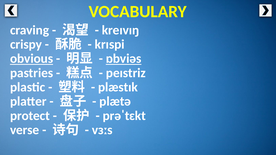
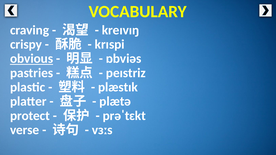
ɒbviəs underline: present -> none
